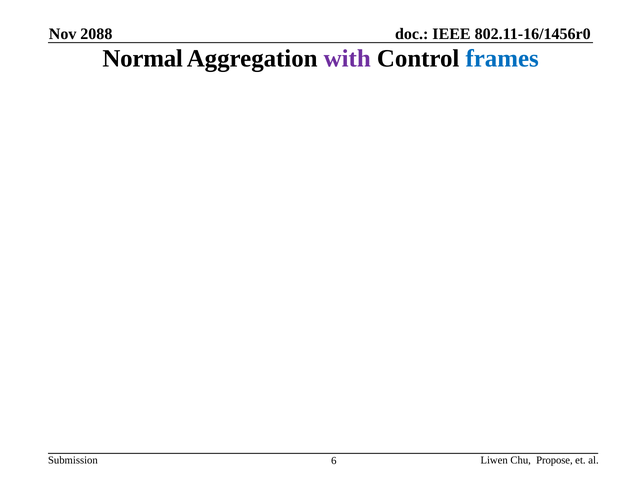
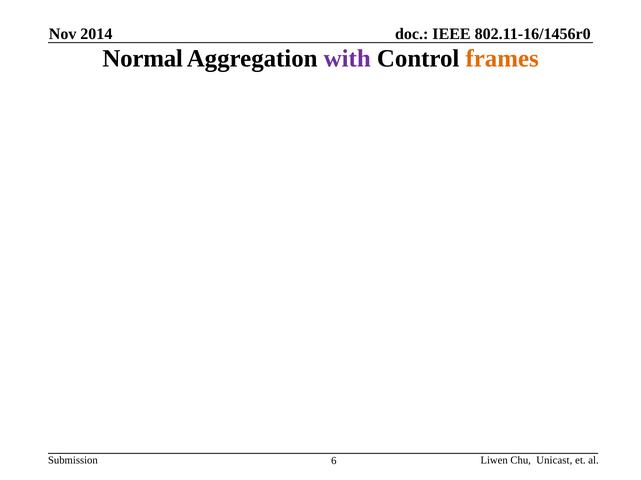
2088: 2088 -> 2014
frames colour: blue -> orange
Propose: Propose -> Unicast
